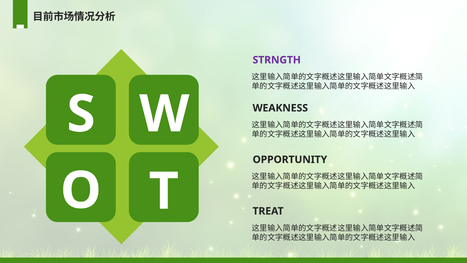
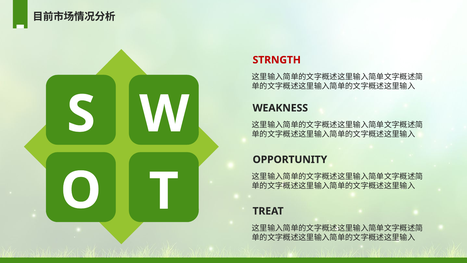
STRNGTH colour: purple -> red
